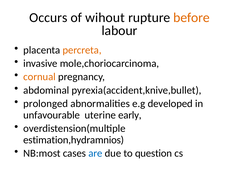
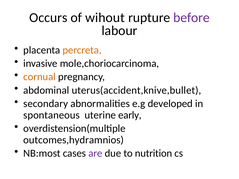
before colour: orange -> purple
pyrexia(accident,knive,bullet: pyrexia(accident,knive,bullet -> uterus(accident,knive,bullet
prolonged: prolonged -> secondary
unfavourable: unfavourable -> spontaneous
estimation,hydramnios: estimation,hydramnios -> outcomes,hydramnios
are colour: blue -> purple
question: question -> nutrition
